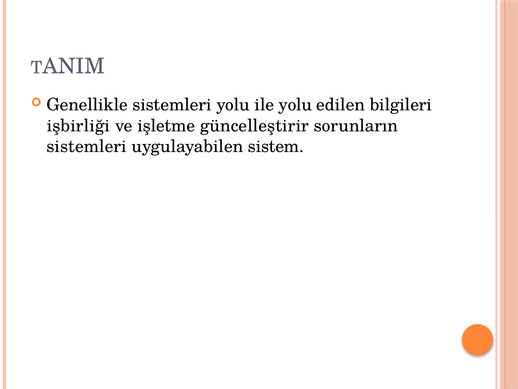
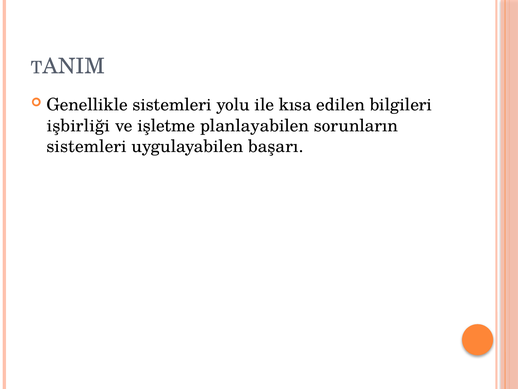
ile yolu: yolu -> kısa
güncelleştirir: güncelleştirir -> planlayabilen
sistem: sistem -> başarı
